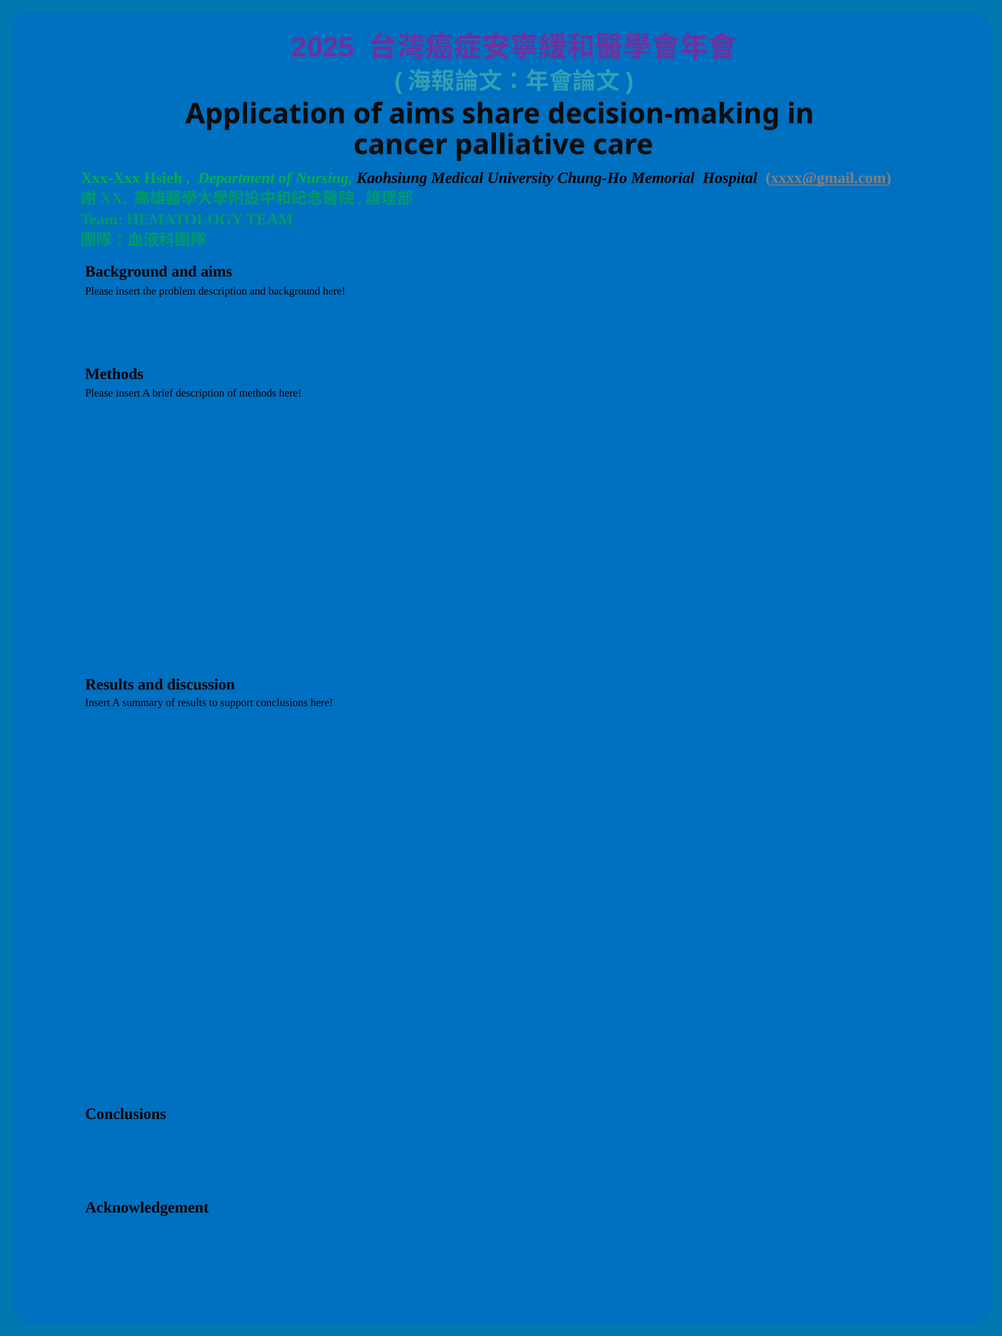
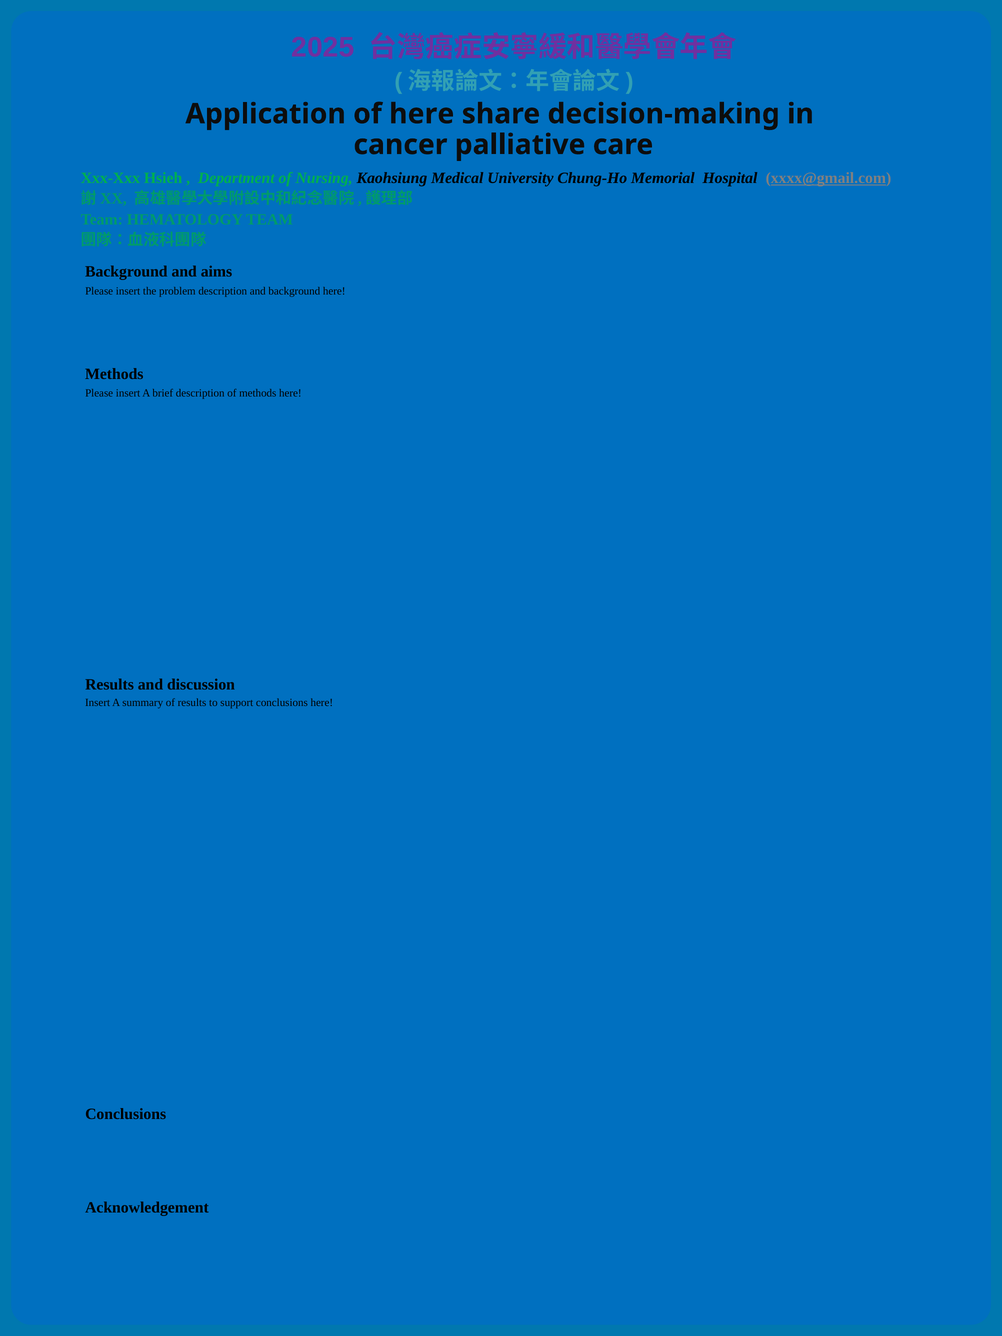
of aims: aims -> here
